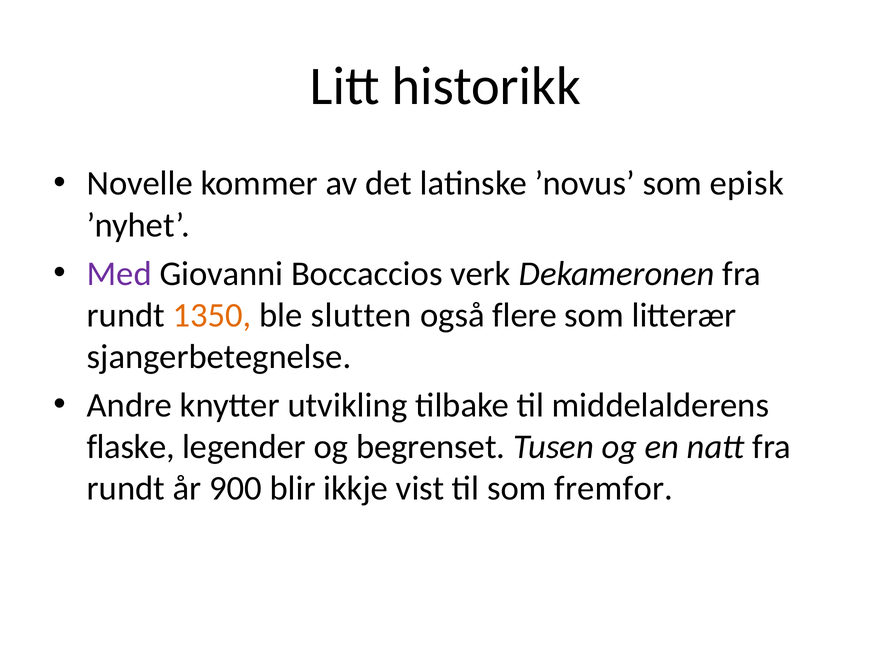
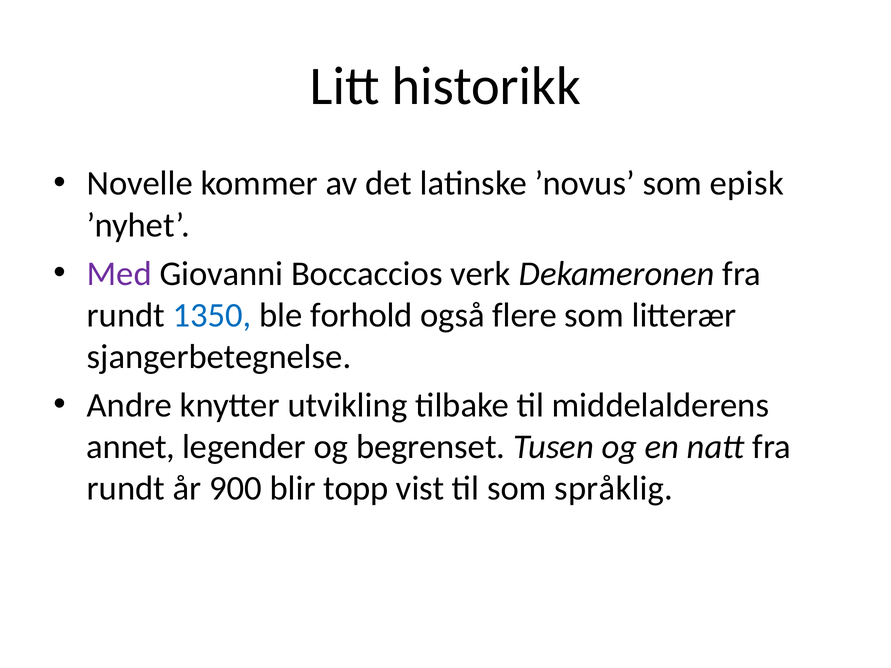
1350 colour: orange -> blue
slutten: slutten -> forhold
flaske: flaske -> annet
ikkje: ikkje -> topp
fremfor: fremfor -> språklig
